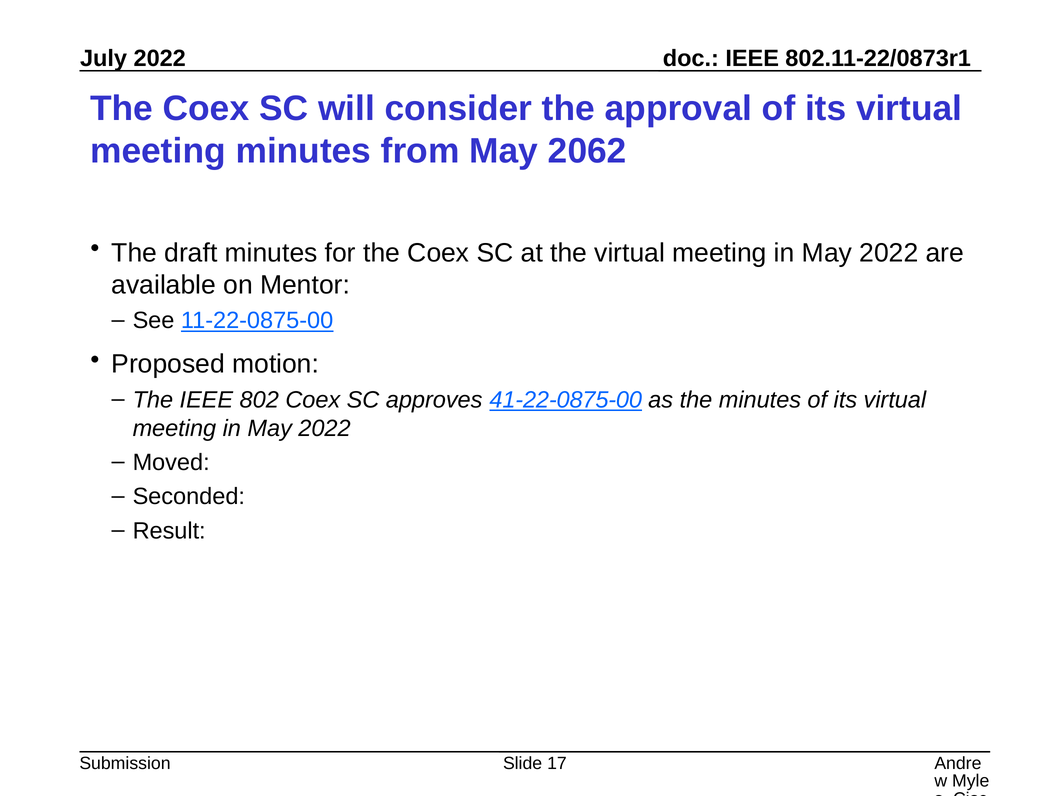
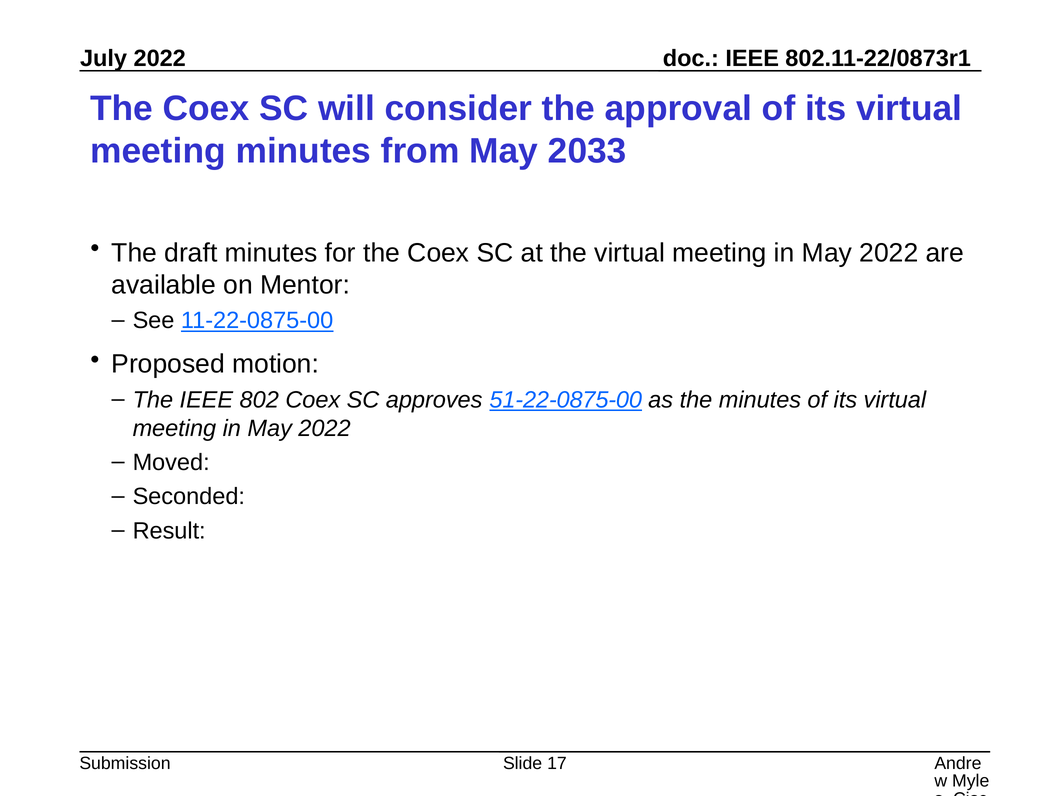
2062: 2062 -> 2033
41-22-0875-00: 41-22-0875-00 -> 51-22-0875-00
